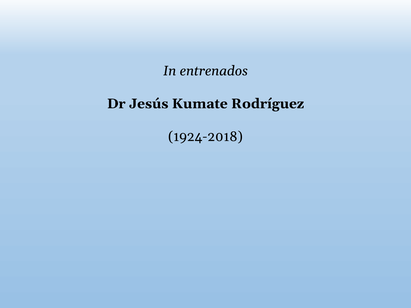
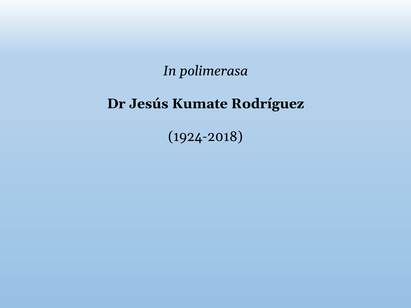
entrenados: entrenados -> polimerasa
